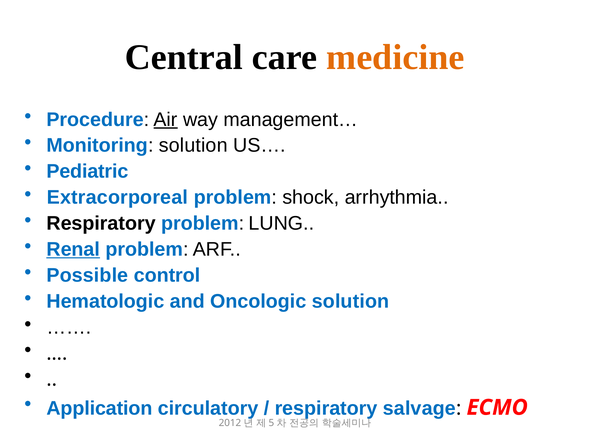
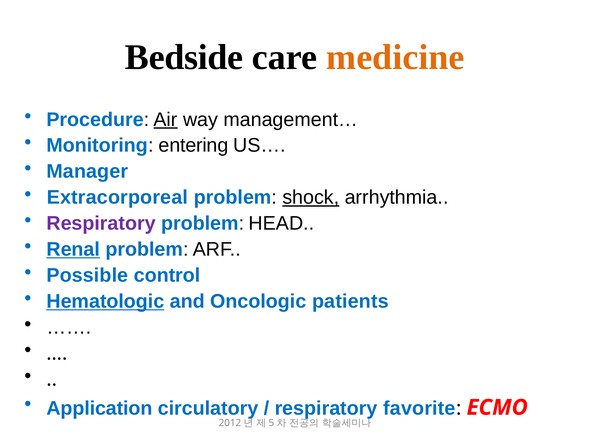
Central: Central -> Bedside
Monitoring solution: solution -> entering
Pediatric: Pediatric -> Manager
shock underline: none -> present
Respiratory at (101, 223) colour: black -> purple
LUNG: LUNG -> HEAD
Hematologic underline: none -> present
Oncologic solution: solution -> patients
salvage: salvage -> favorite
